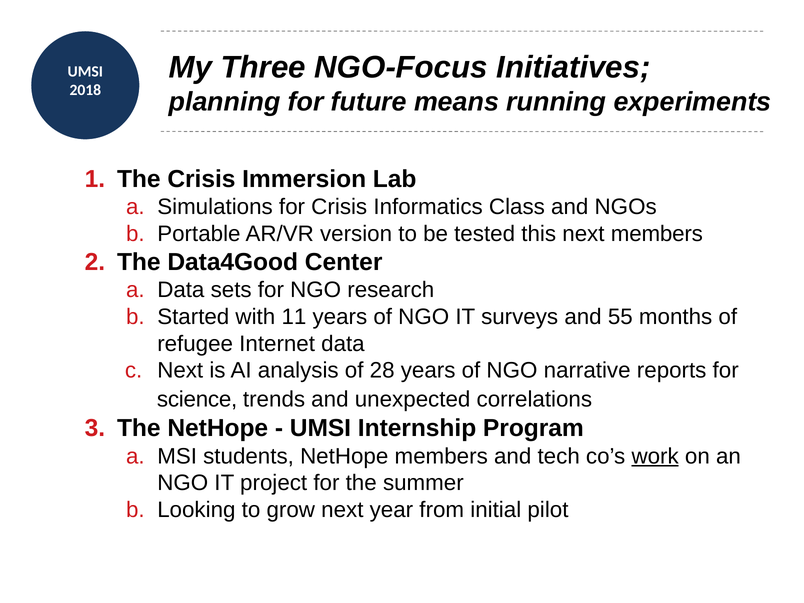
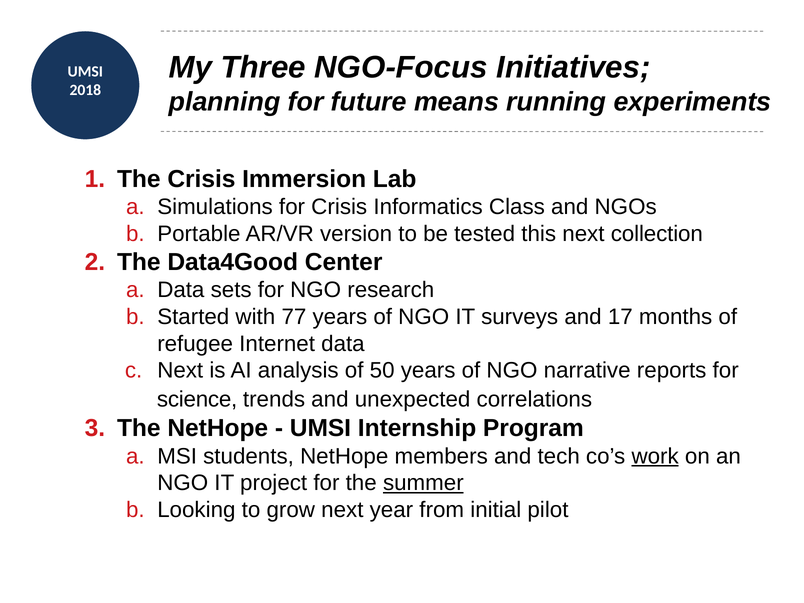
next members: members -> collection
11: 11 -> 77
55: 55 -> 17
28: 28 -> 50
summer underline: none -> present
